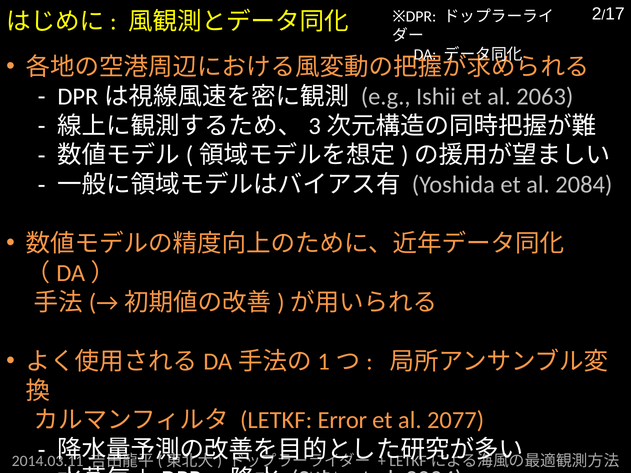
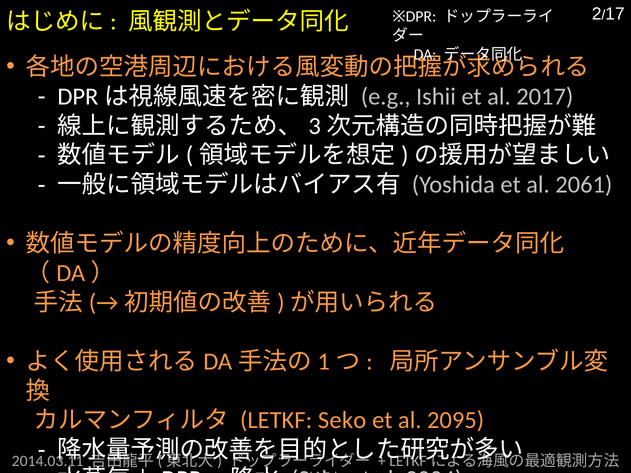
2063: 2063 -> 2017
2084: 2084 -> 2061
LETKF Error: Error -> Seko
2077: 2077 -> 2095
